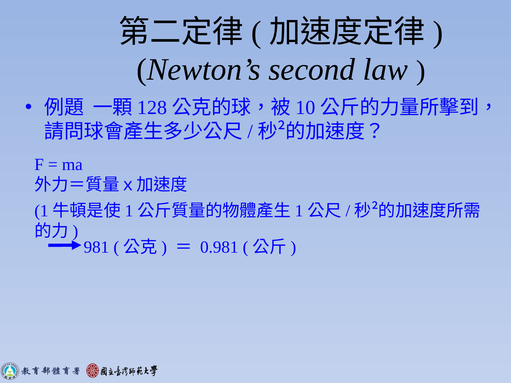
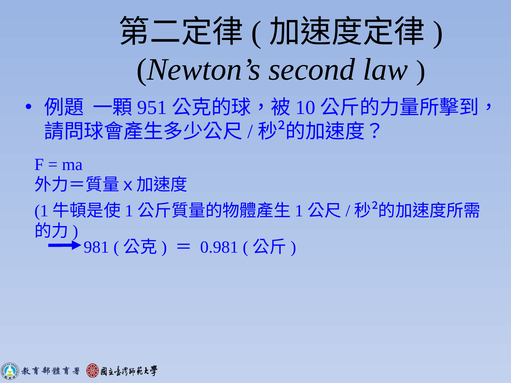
128: 128 -> 951
